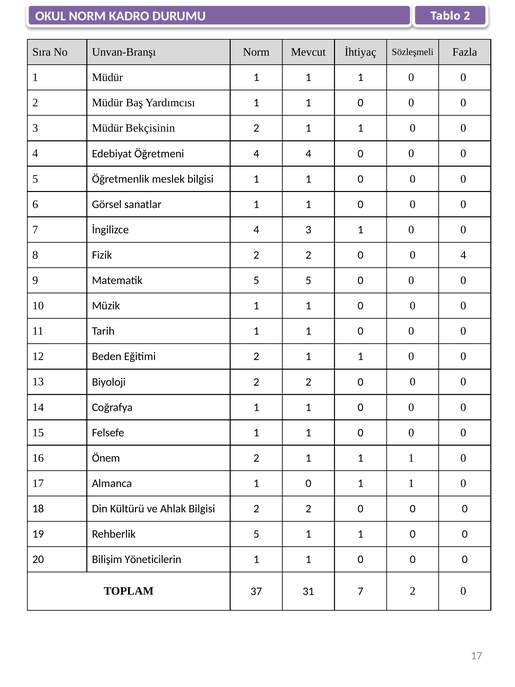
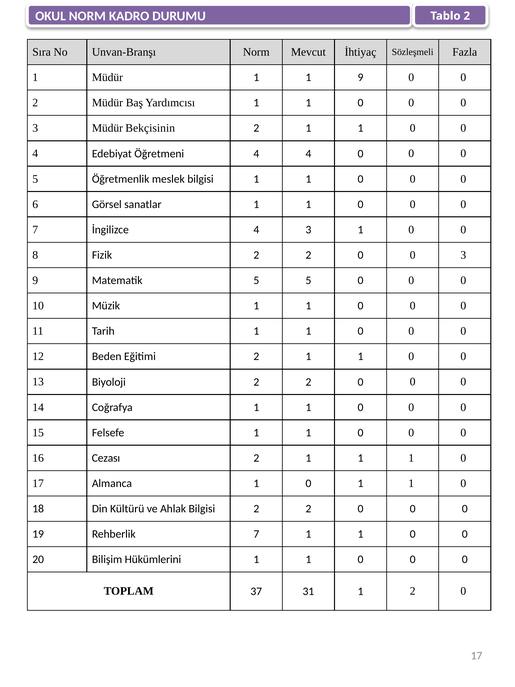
Müdür 1 1 1: 1 -> 9
2 0 0 4: 4 -> 3
Önem: Önem -> Cezası
Rehberlik 5: 5 -> 7
Yöneticilerin: Yöneticilerin -> Hükümlerini
31 7: 7 -> 1
